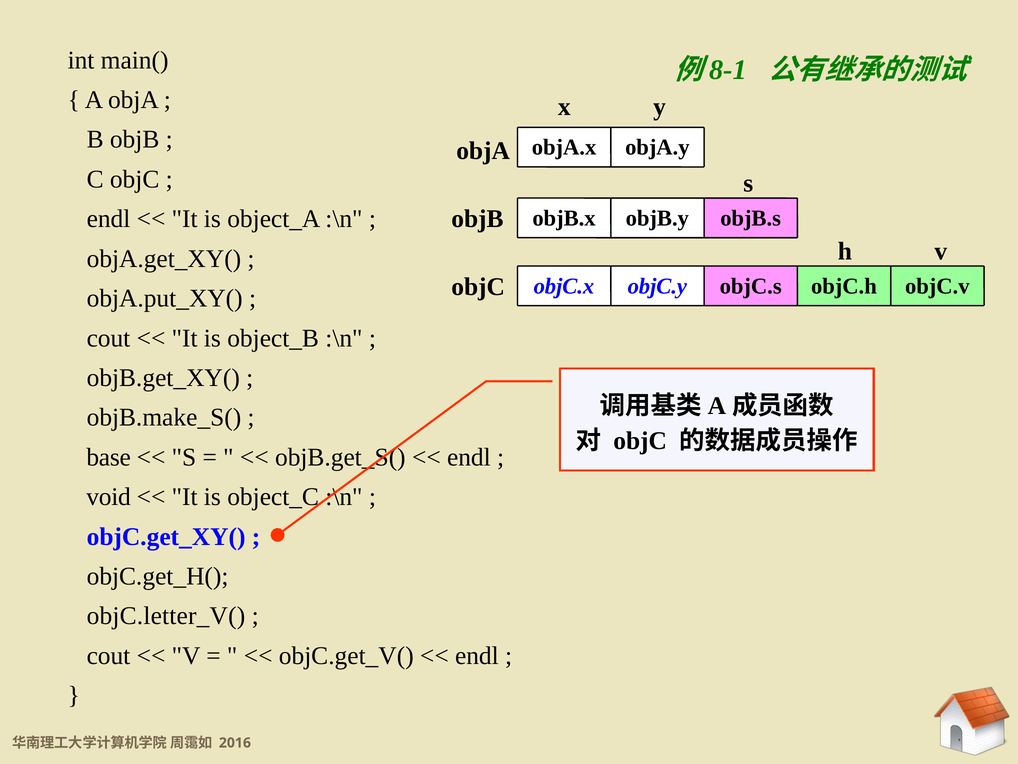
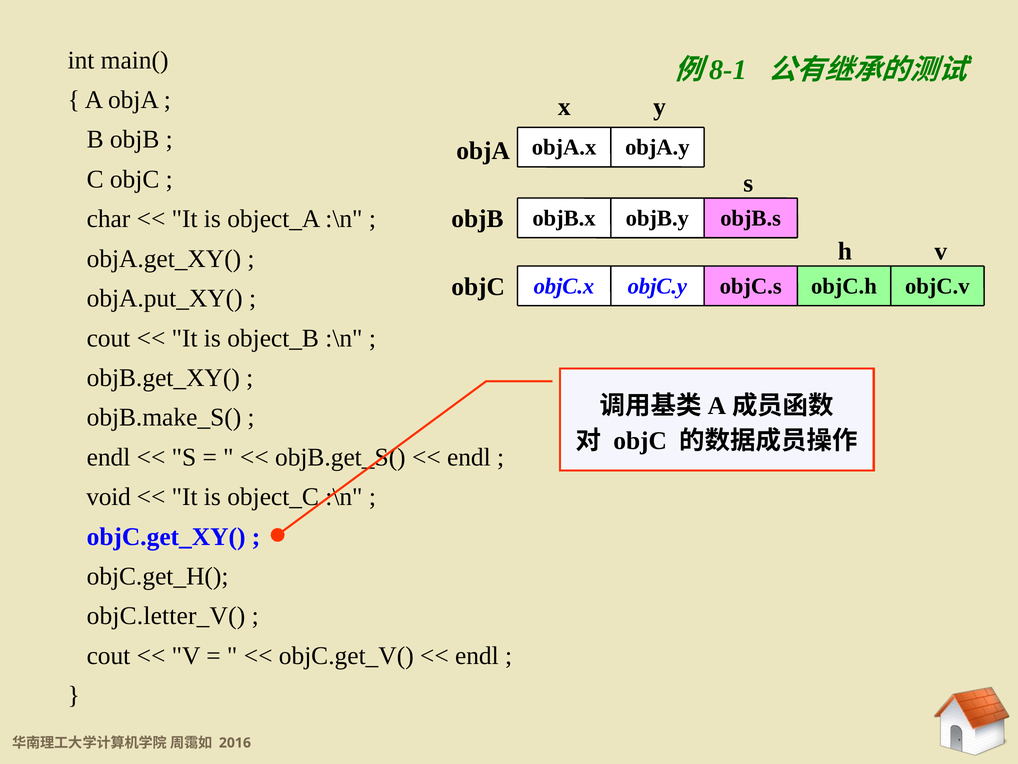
endl at (108, 219): endl -> char
base at (109, 457): base -> endl
